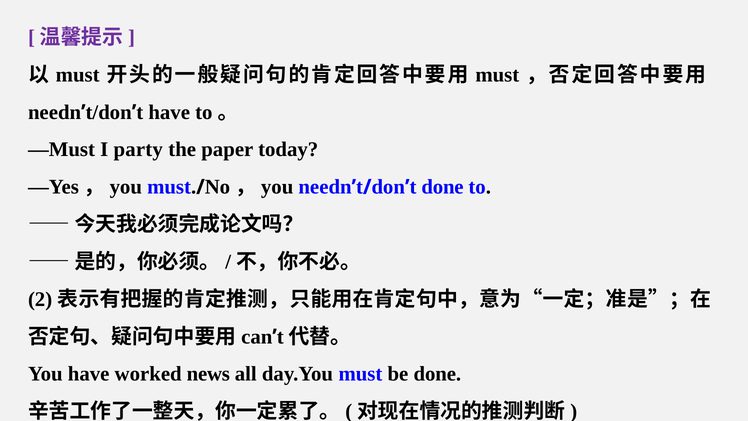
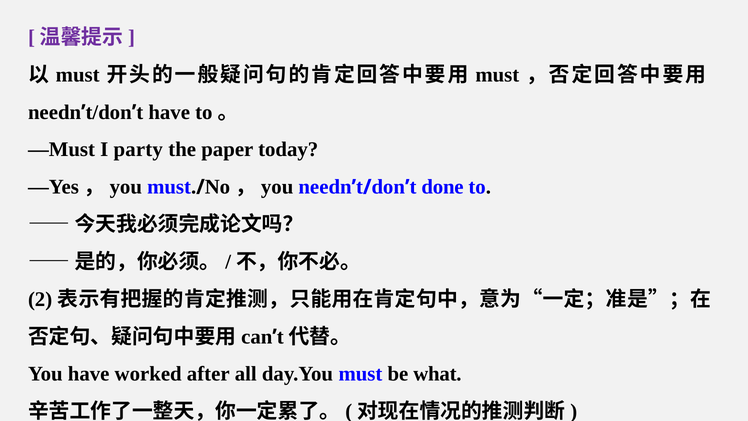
news: news -> after
be done: done -> what
